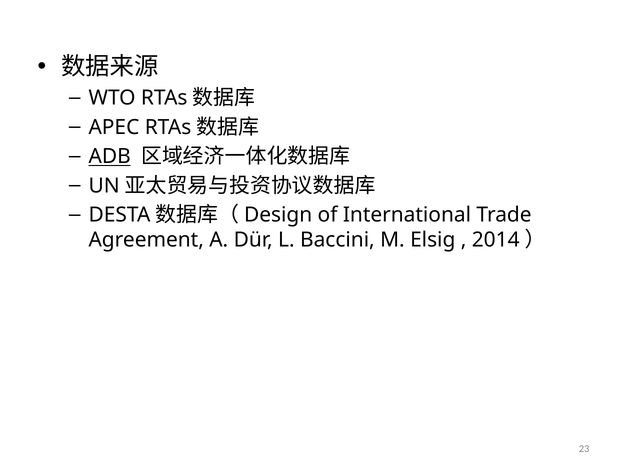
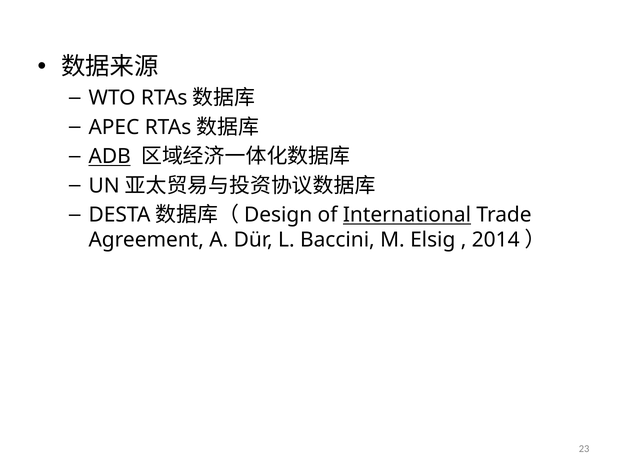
International underline: none -> present
